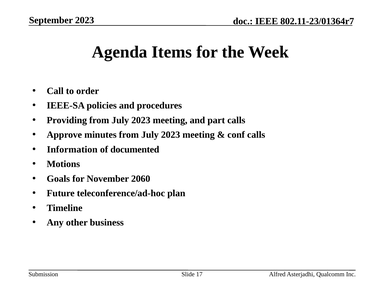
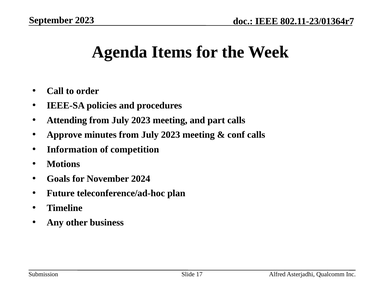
Providing: Providing -> Attending
documented: documented -> competition
2060: 2060 -> 2024
